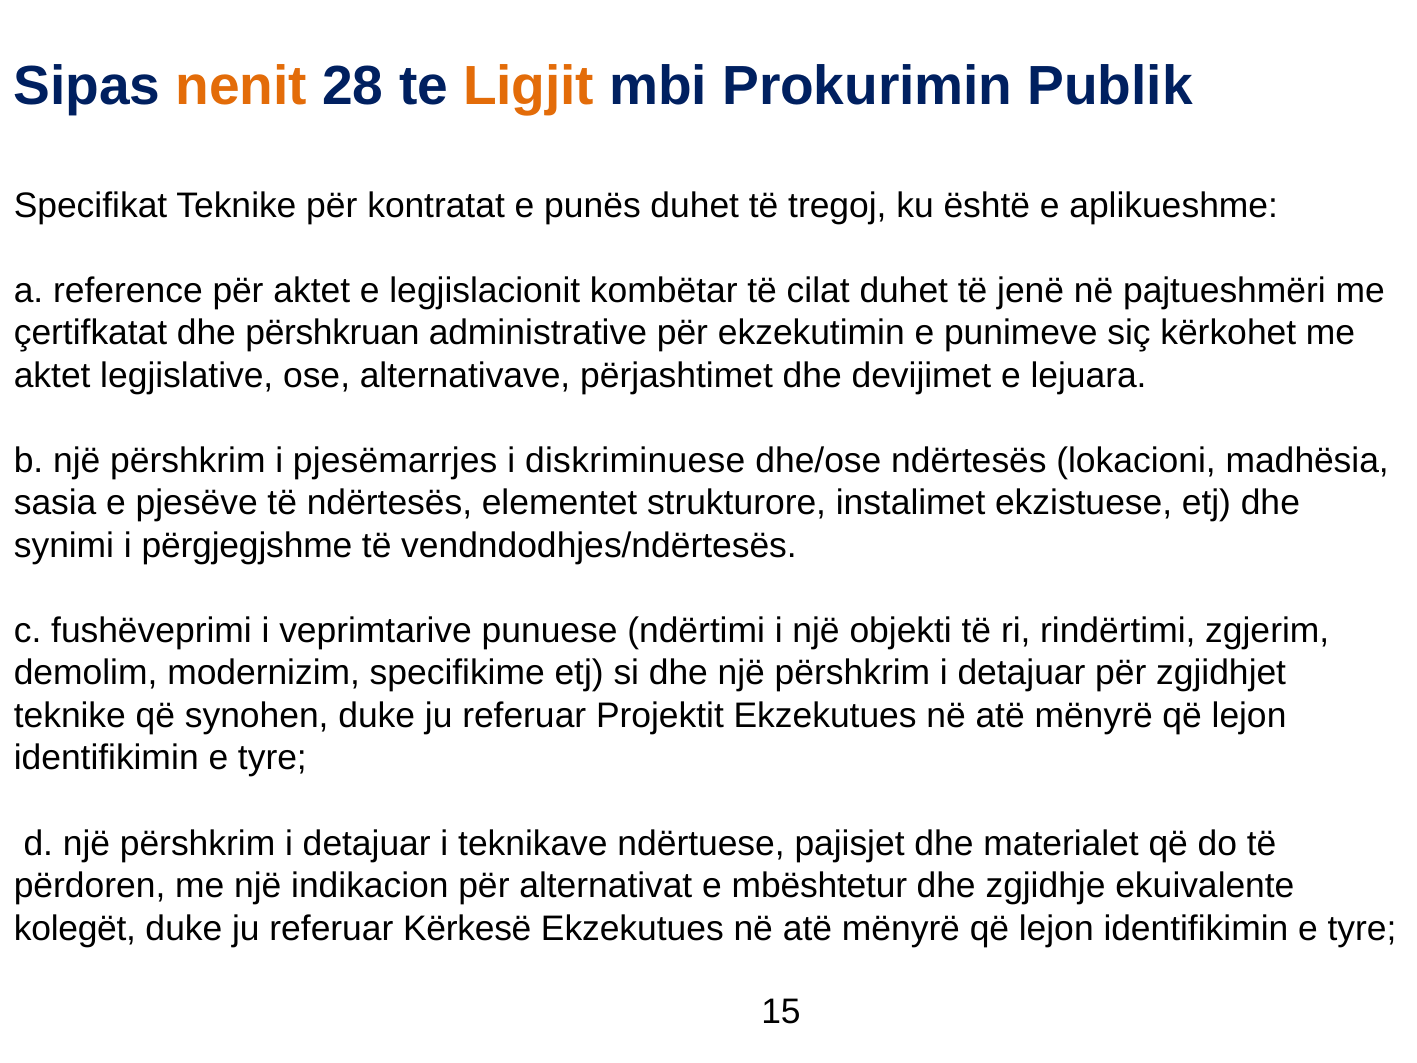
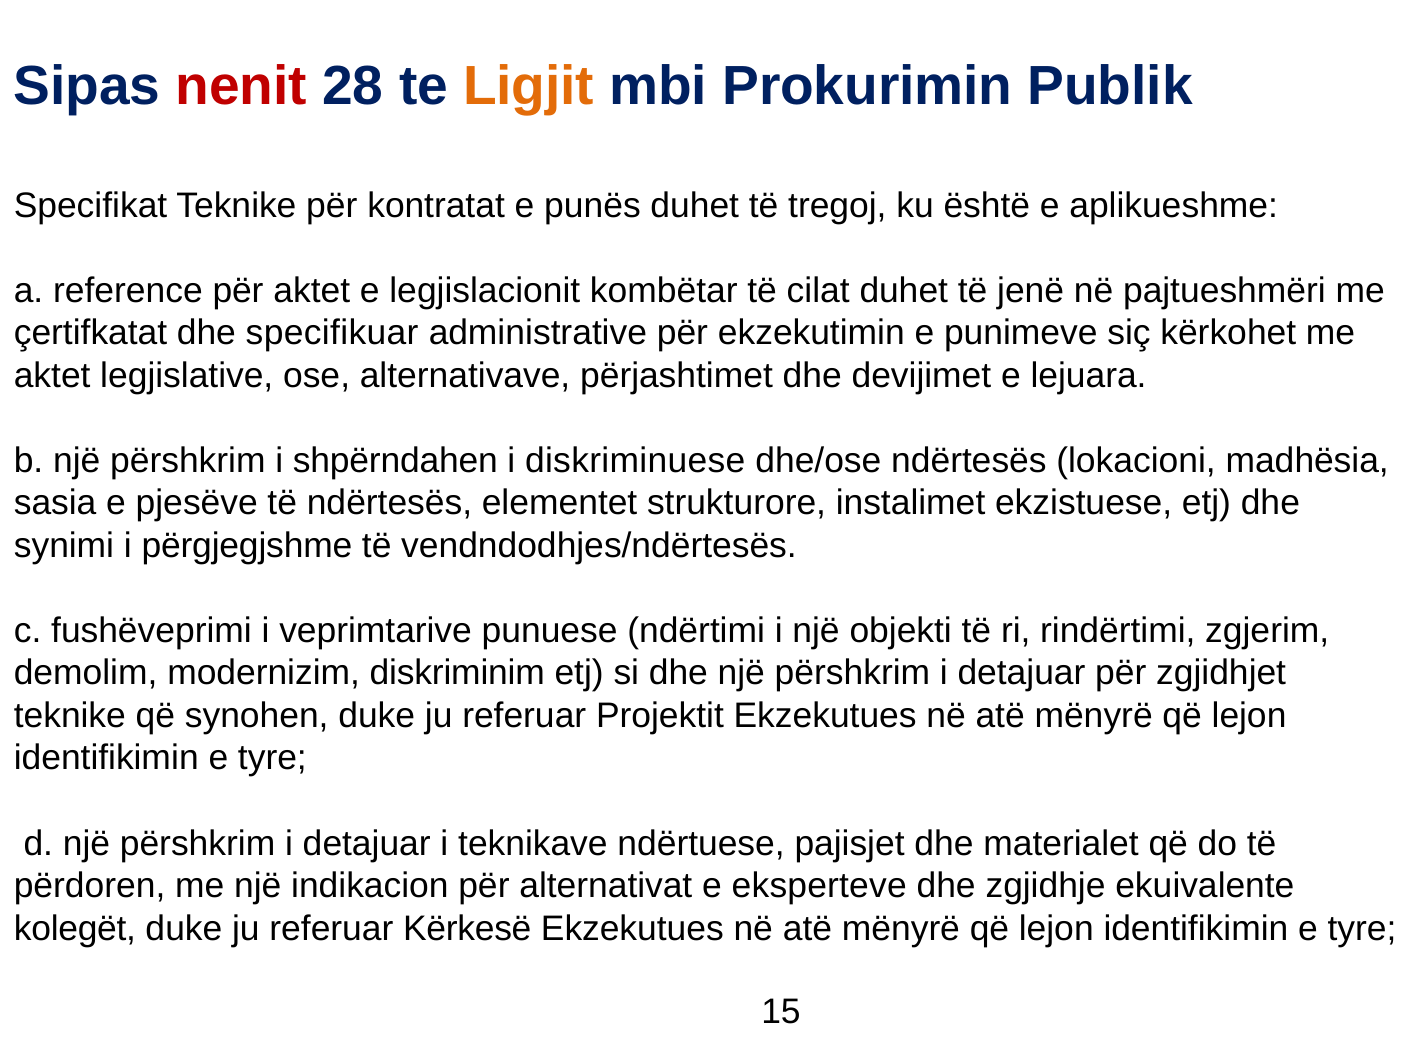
nenit colour: orange -> red
përshkruan: përshkruan -> specifikuar
pjesëmarrjes: pjesëmarrjes -> shpërndahen
specifikime: specifikime -> diskriminim
mbështetur: mbështetur -> eksperteve
